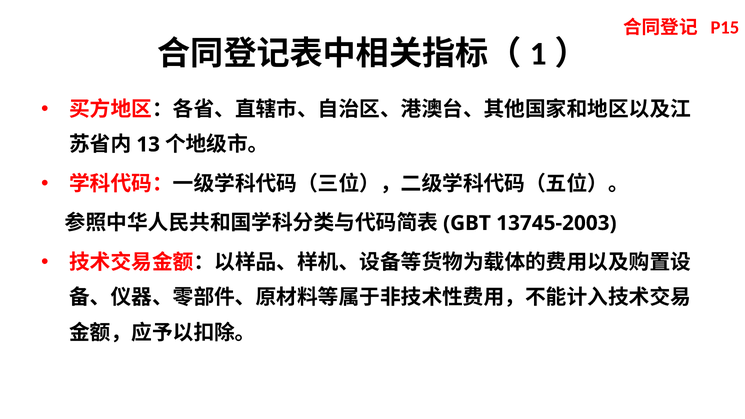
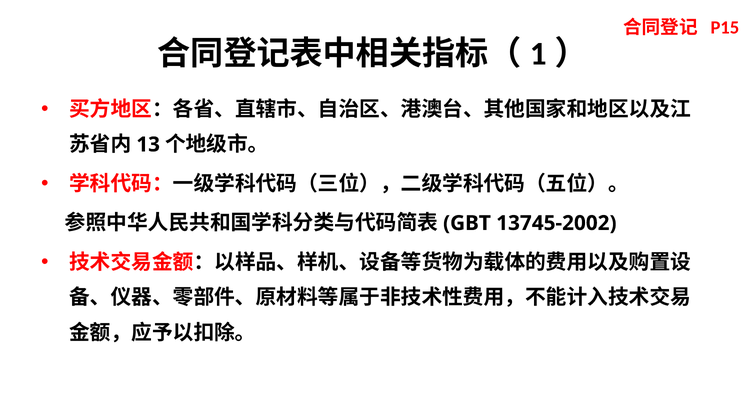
13745-2003: 13745-2003 -> 13745-2002
